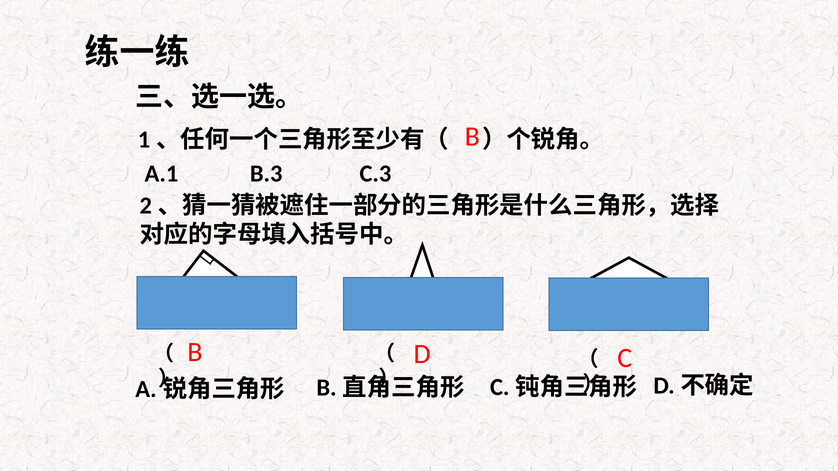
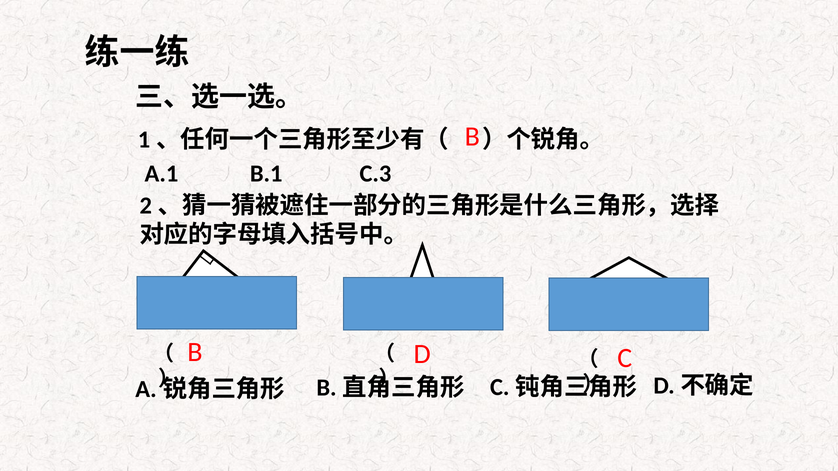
B.3: B.3 -> B.1
